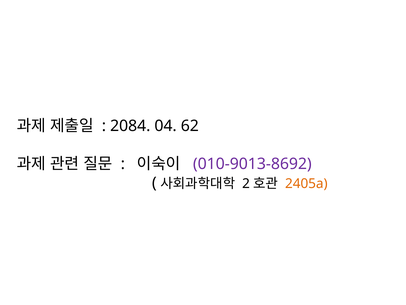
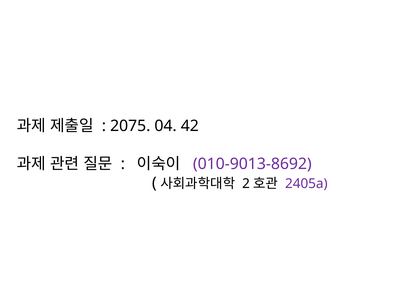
2084: 2084 -> 2075
62: 62 -> 42
2405a colour: orange -> purple
